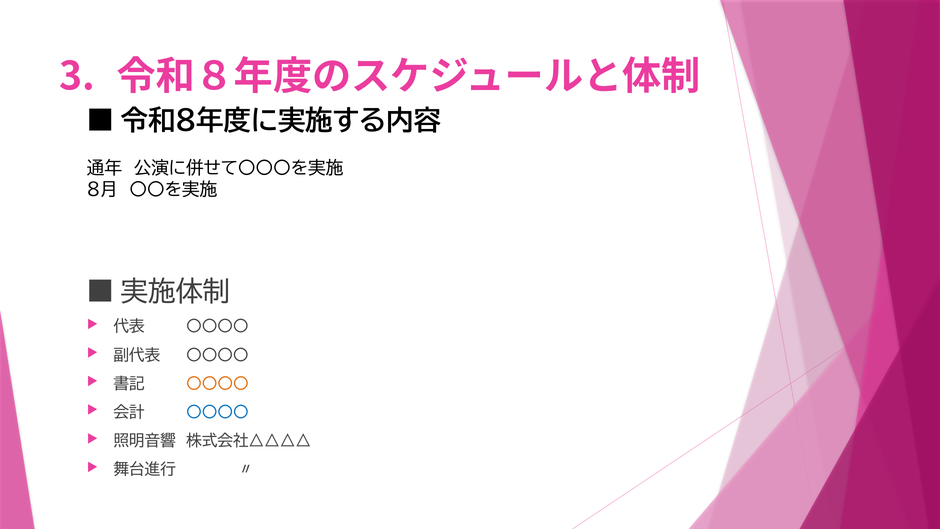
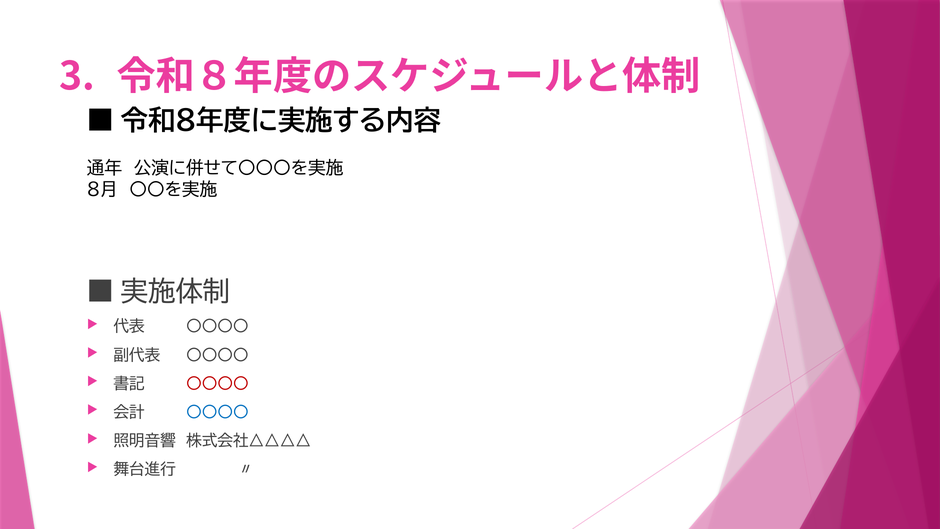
〇〇〇〇 at (217, 384) colour: orange -> red
